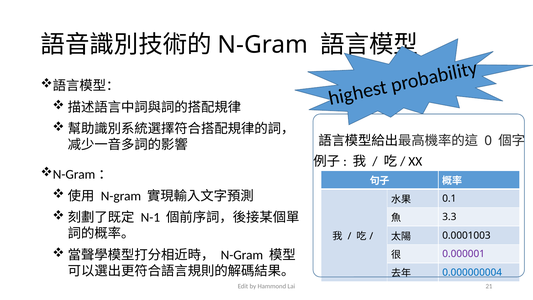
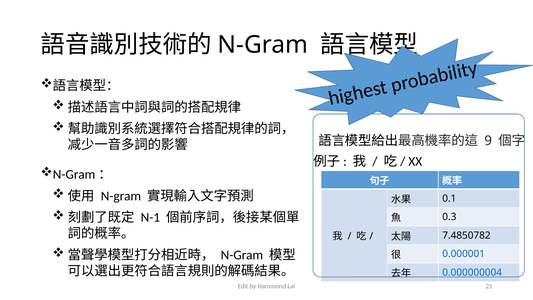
0: 0 -> 9
3.3: 3.3 -> 0.3
0.0001003: 0.0001003 -> 7.4850782
0.000001 colour: purple -> blue
